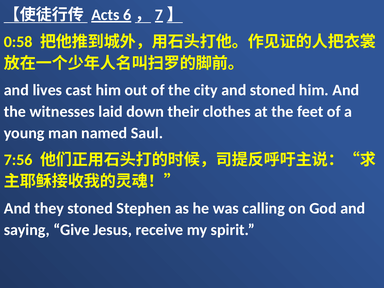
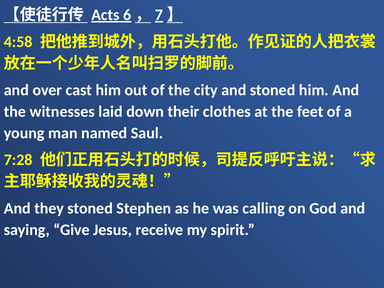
0:58: 0:58 -> 4:58
lives: lives -> over
7:56: 7:56 -> 7:28
